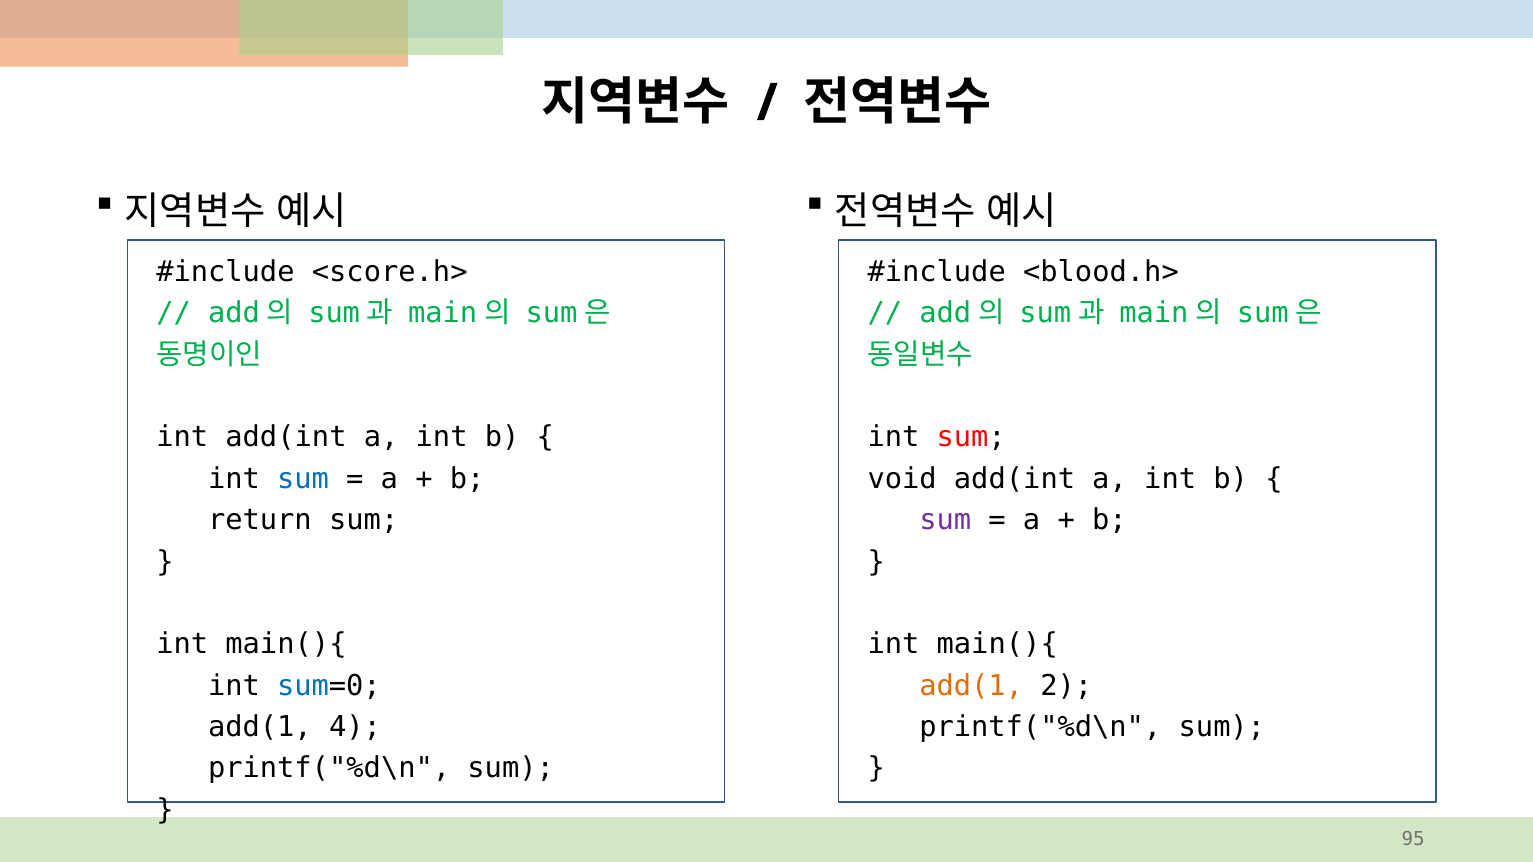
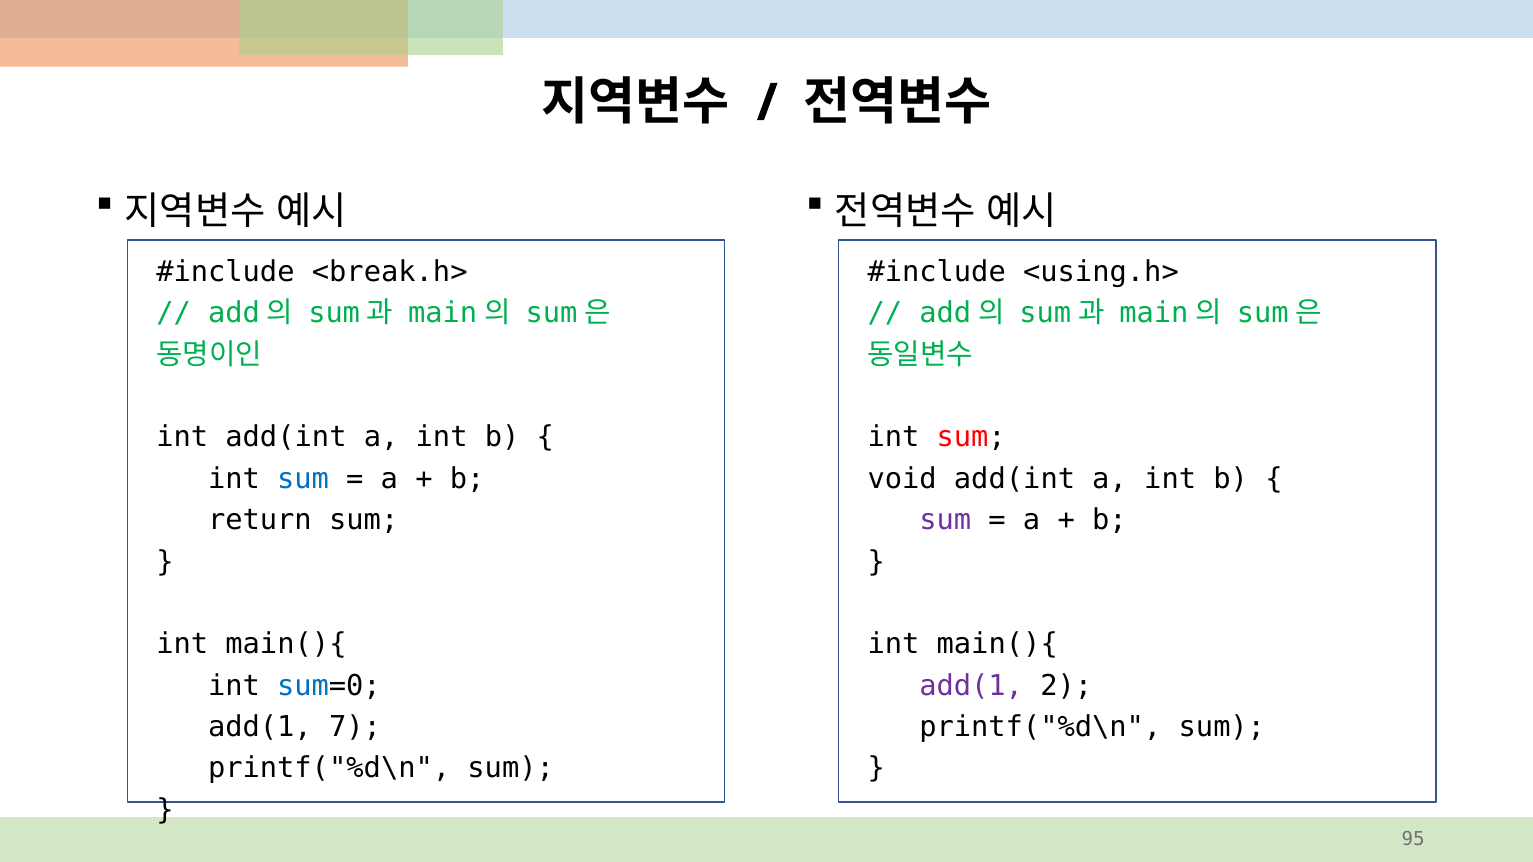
<score.h>: <score.h> -> <break.h>
<blood.h>: <blood.h> -> <using.h>
add(1 at (971, 686) colour: orange -> purple
4: 4 -> 7
